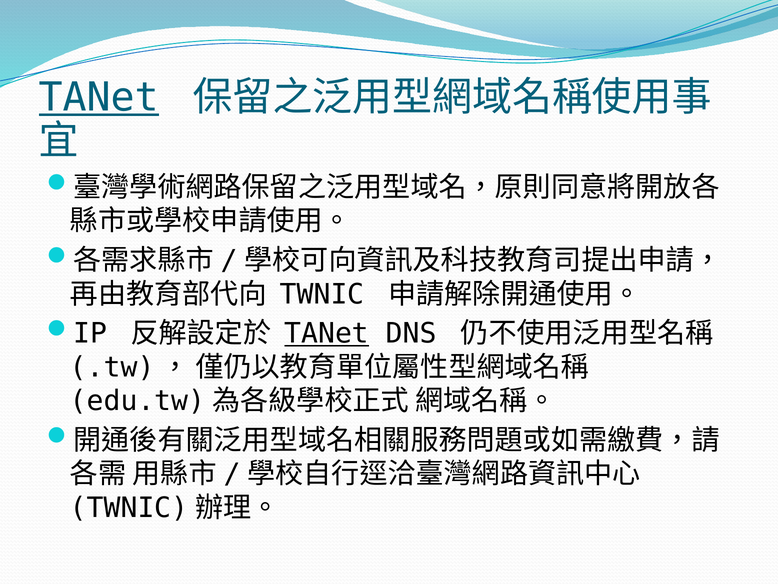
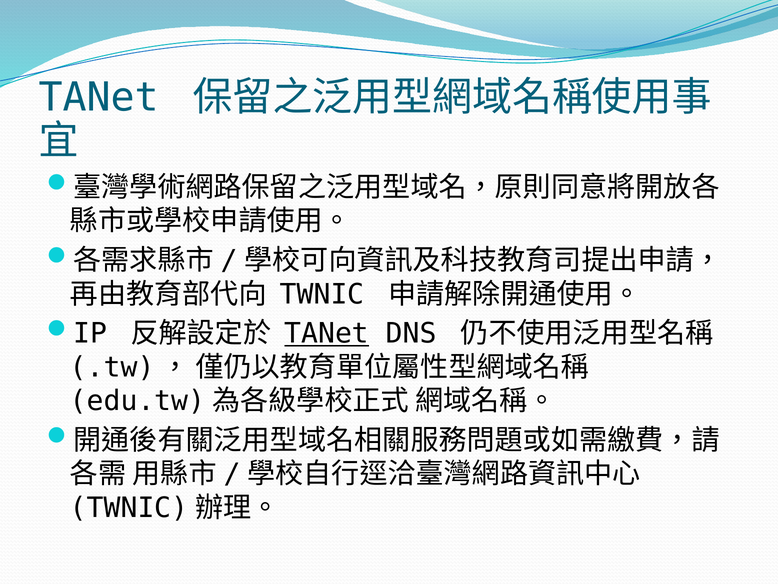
TANet at (99, 98) underline: present -> none
